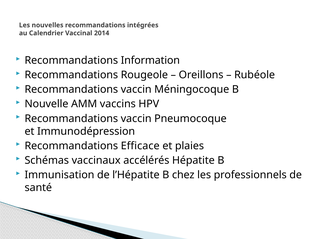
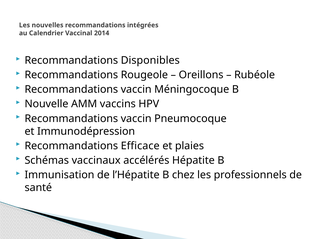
Information: Information -> Disponibles
